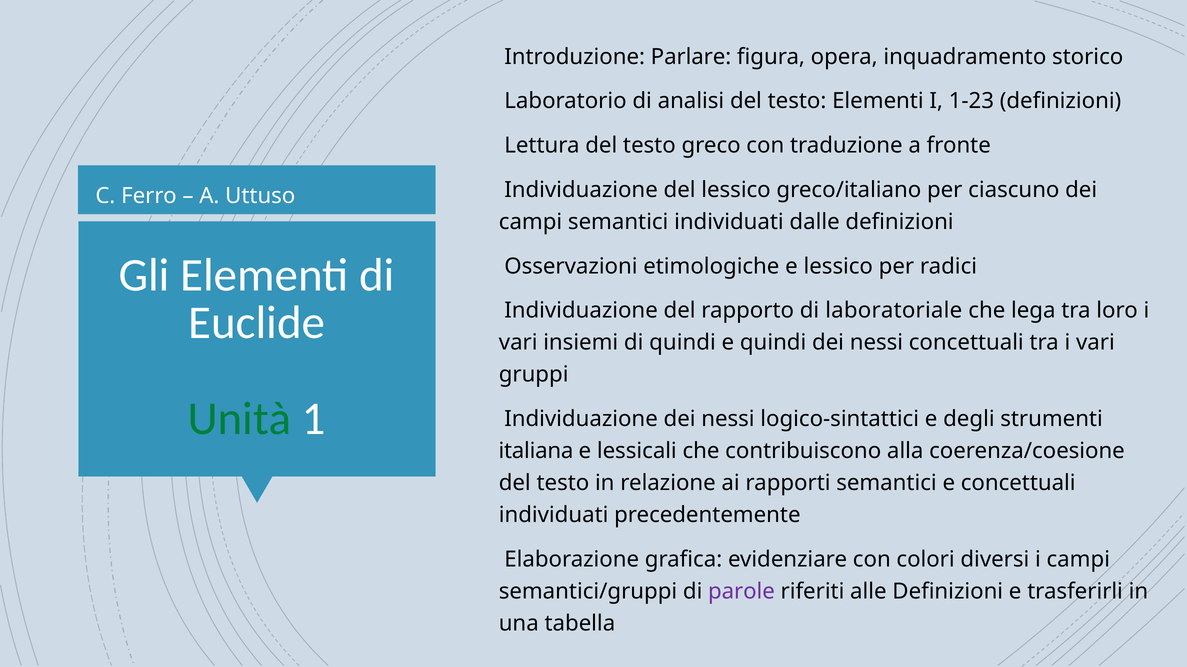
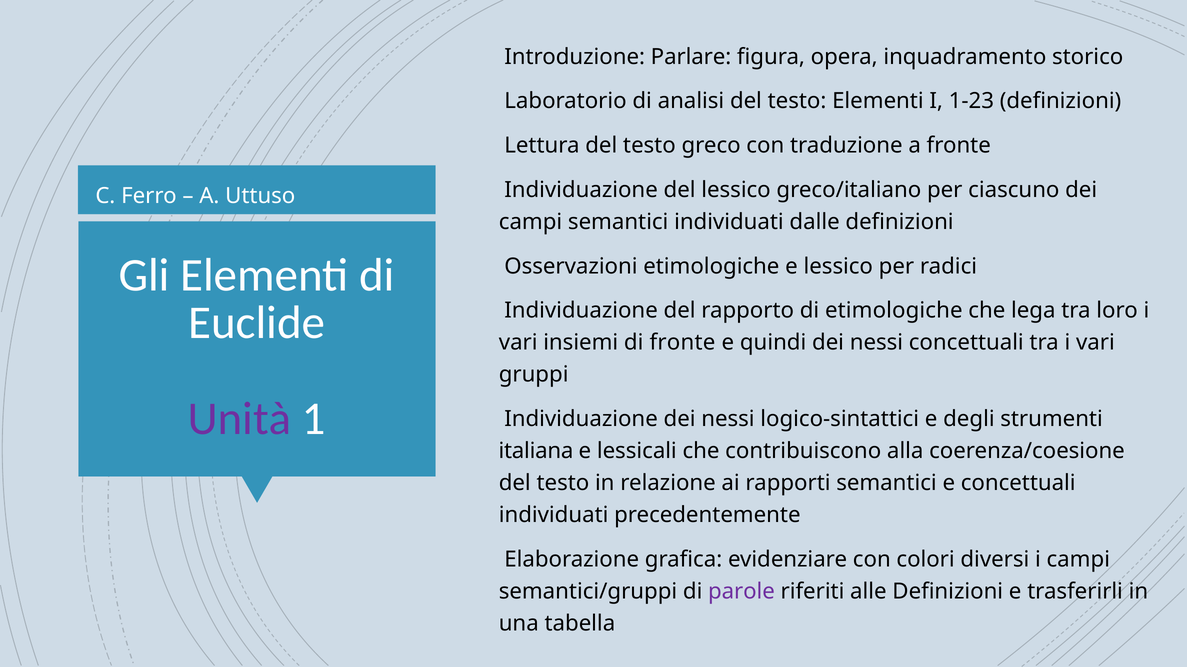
di laboratoriale: laboratoriale -> etimologiche
di quindi: quindi -> fronte
Unità colour: green -> purple
